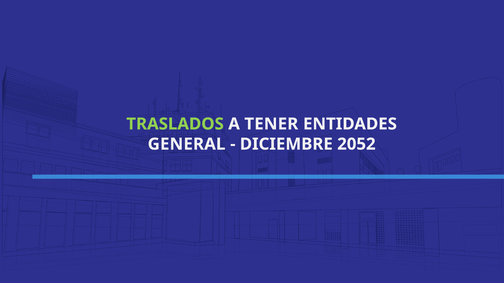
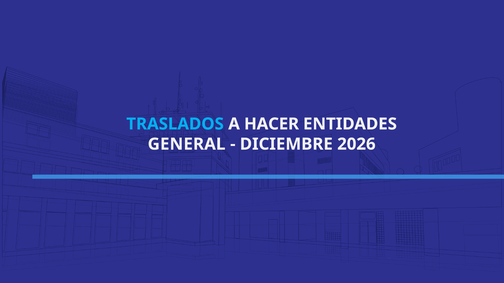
TRASLADOS colour: light green -> light blue
TENER: TENER -> HACER
2052: 2052 -> 2026
